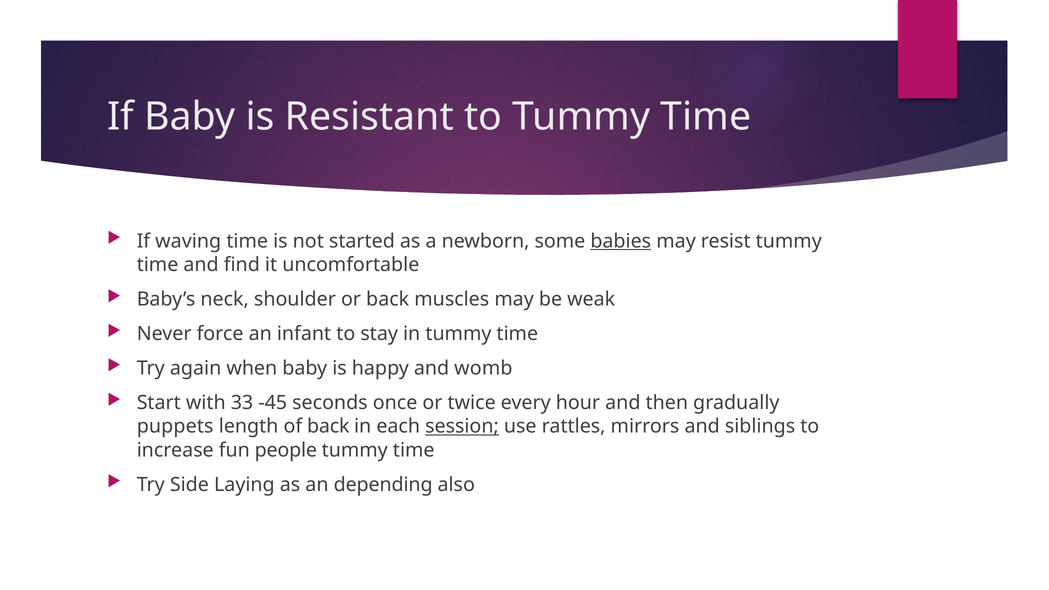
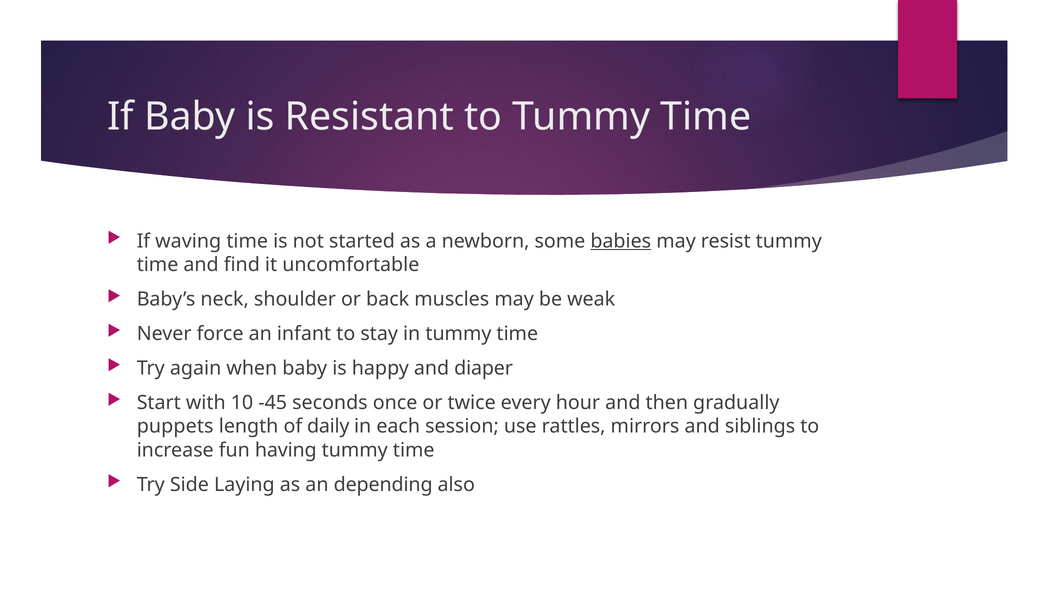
womb: womb -> diaper
33: 33 -> 10
of back: back -> daily
session underline: present -> none
people: people -> having
